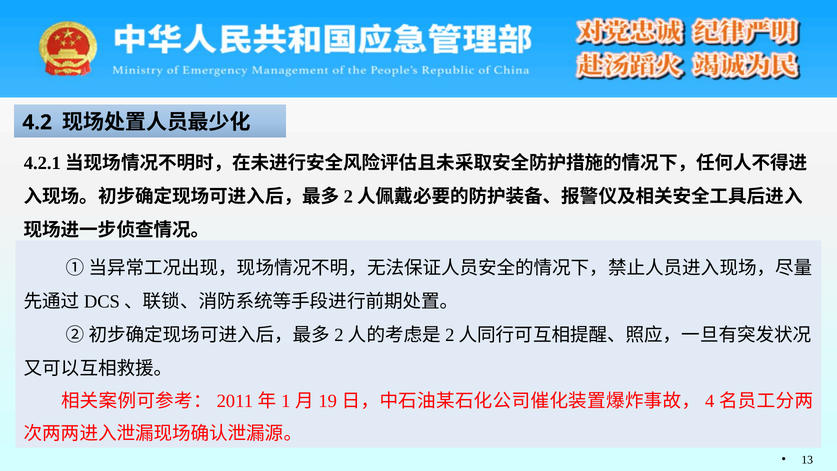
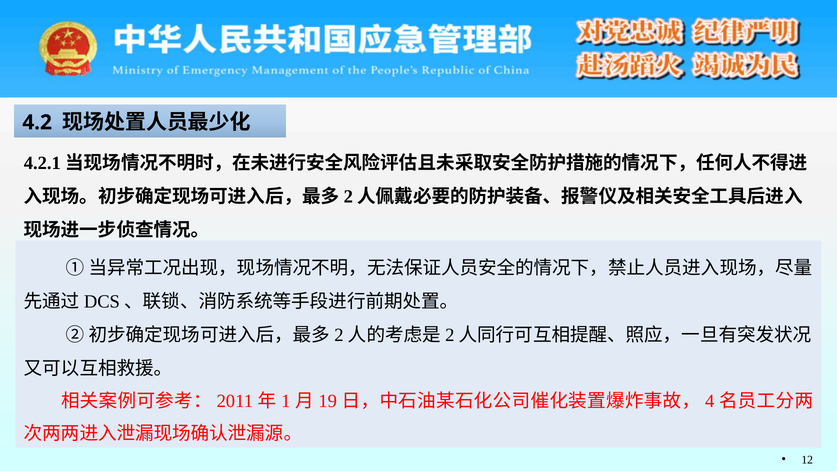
13: 13 -> 12
